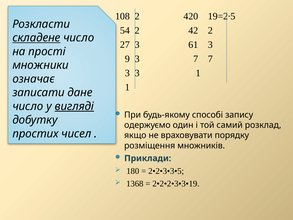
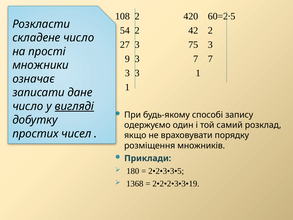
19=2∙5: 19=2∙5 -> 60=2∙5
складене underline: present -> none
61: 61 -> 75
